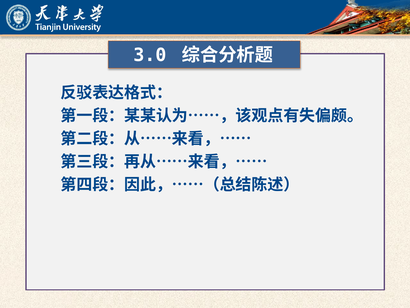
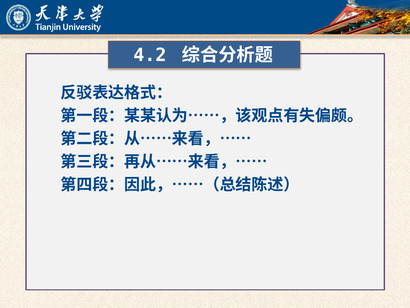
3.0: 3.0 -> 4.2
